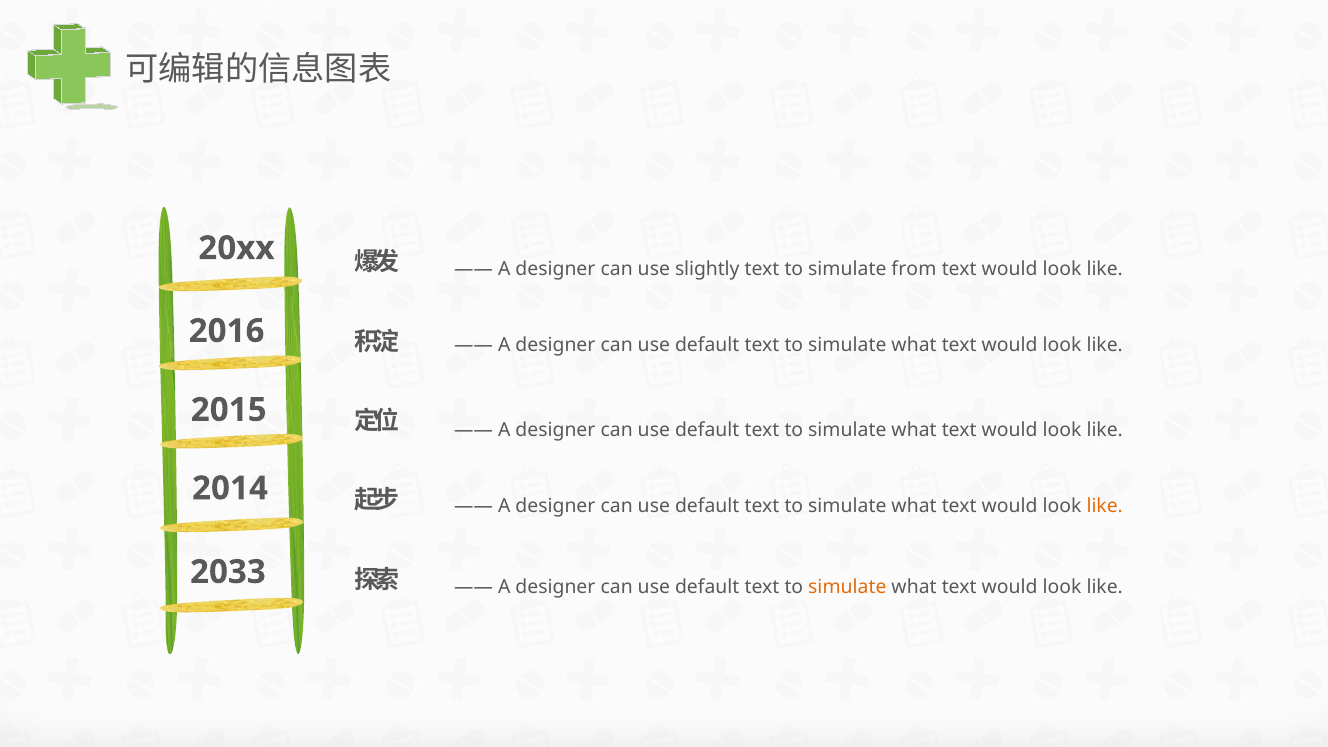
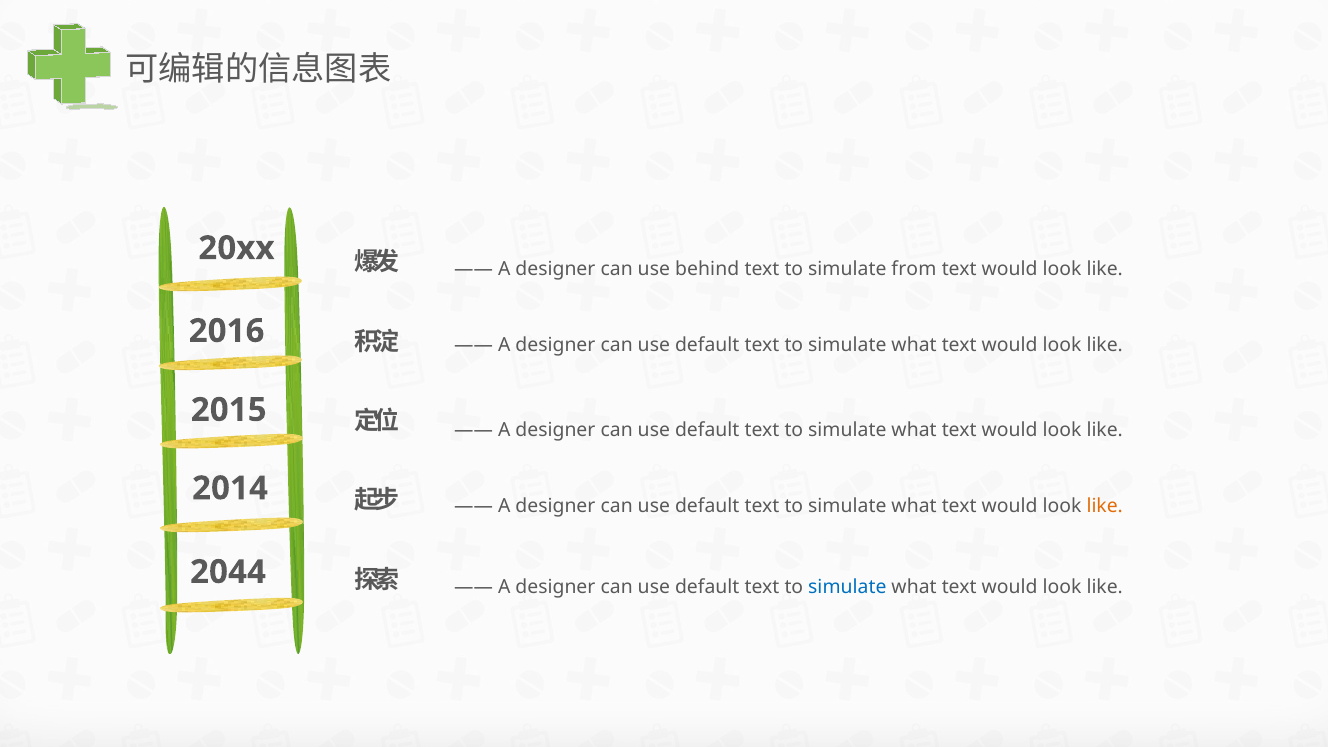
slightly: slightly -> behind
2033: 2033 -> 2044
simulate at (847, 587) colour: orange -> blue
